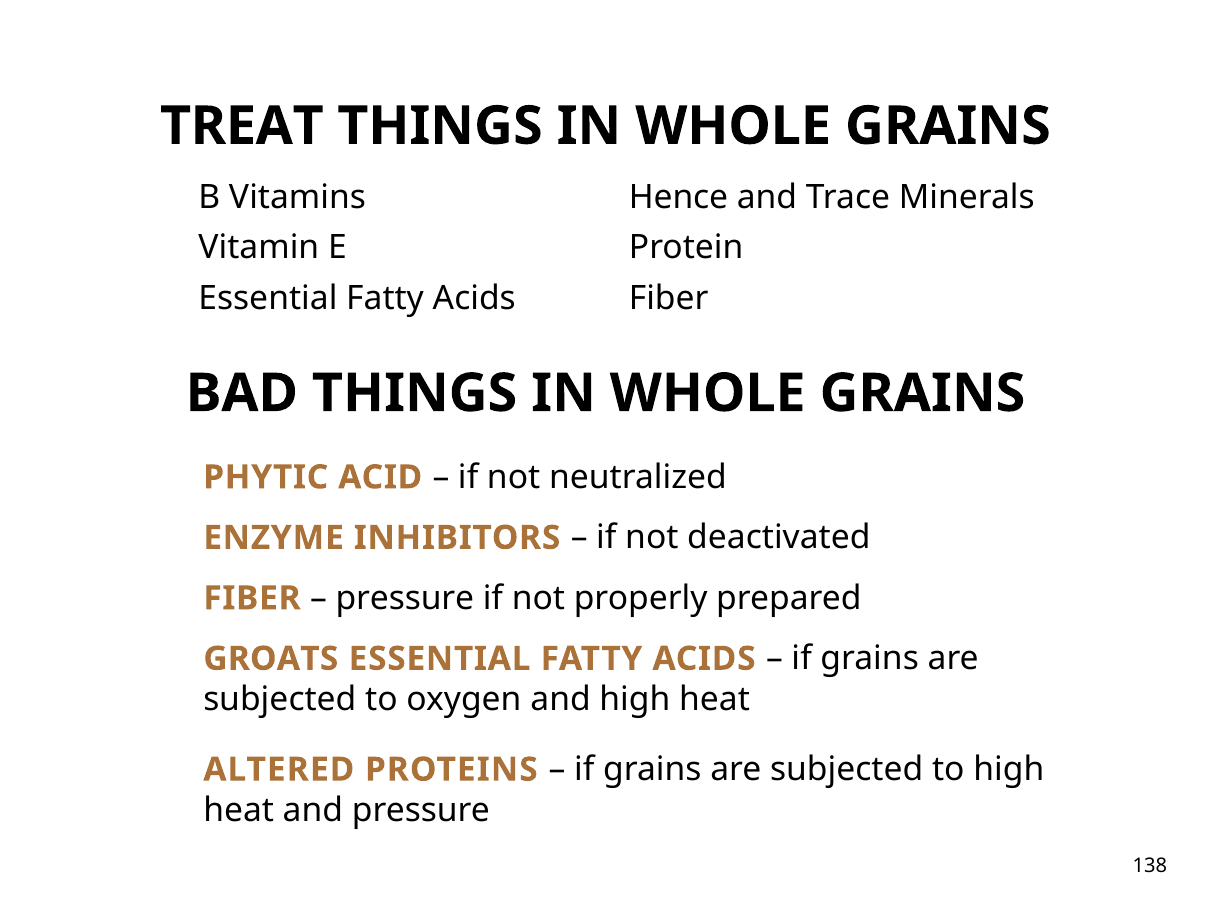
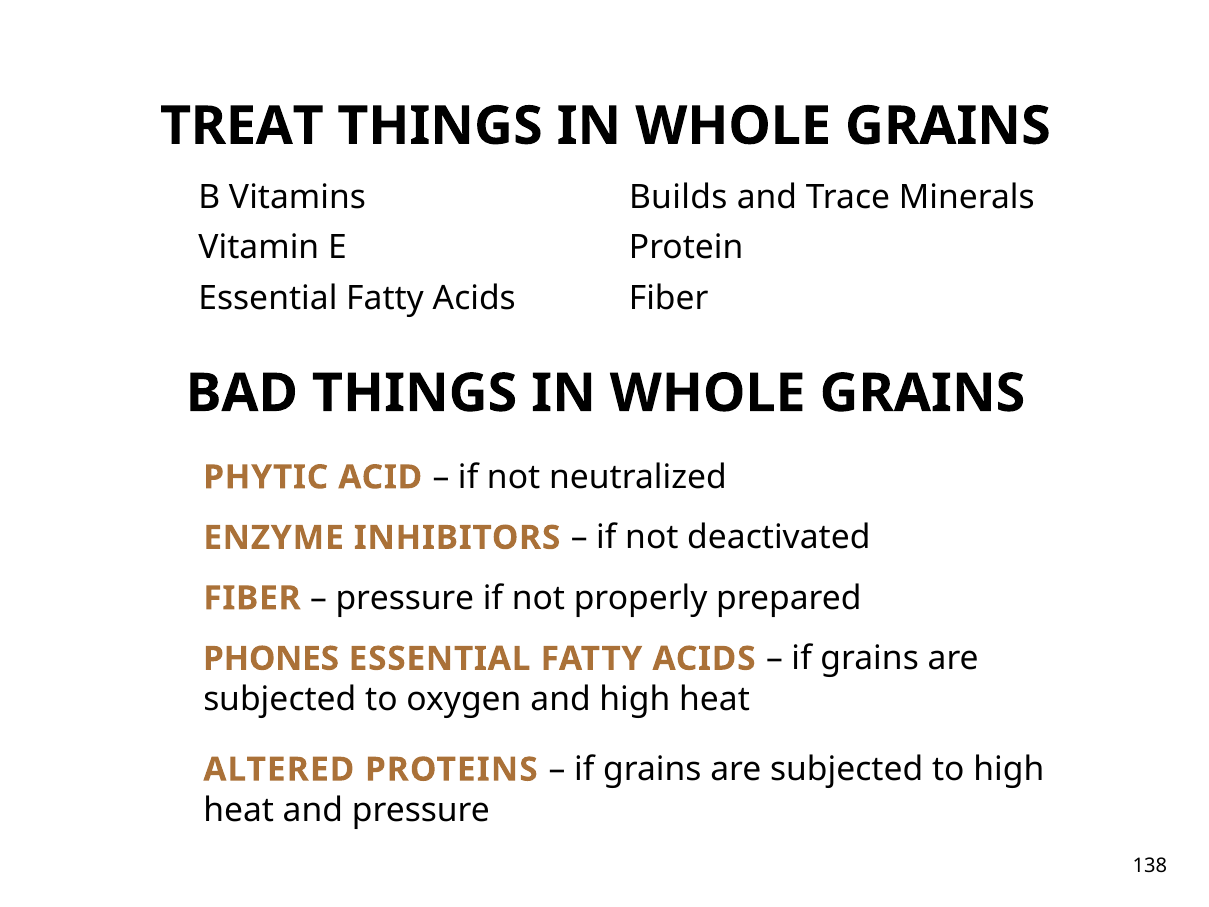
Hence: Hence -> Builds
GROATS: GROATS -> PHONES
